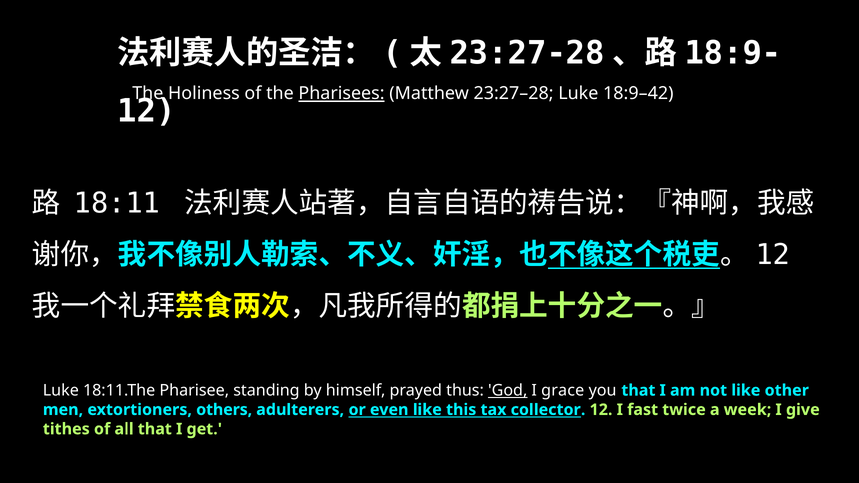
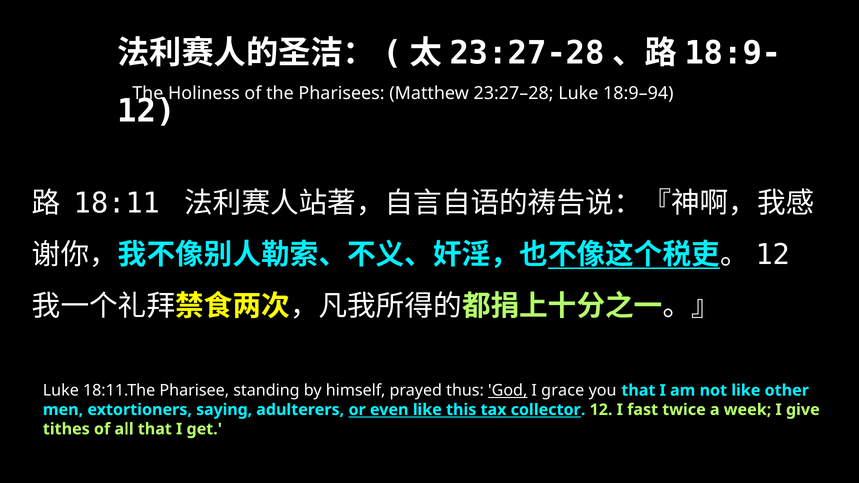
Pharisees underline: present -> none
18:9–42: 18:9–42 -> 18:9–94
others: others -> saying
